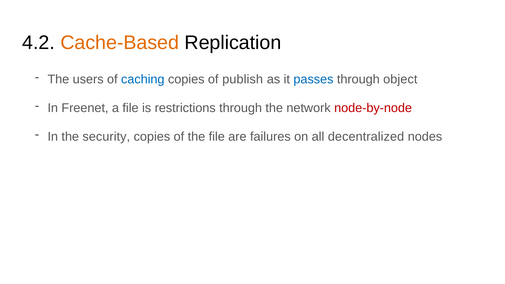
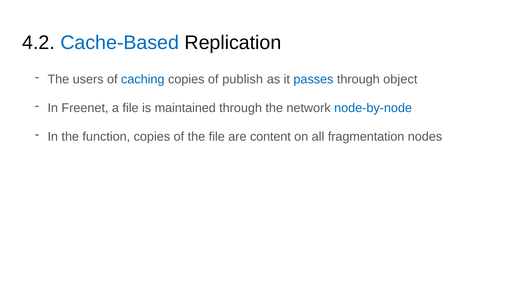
Cache-Based colour: orange -> blue
restrictions: restrictions -> maintained
node-by-node colour: red -> blue
security: security -> function
failures: failures -> content
decentralized: decentralized -> fragmentation
